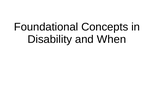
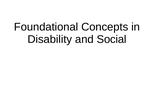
When: When -> Social
